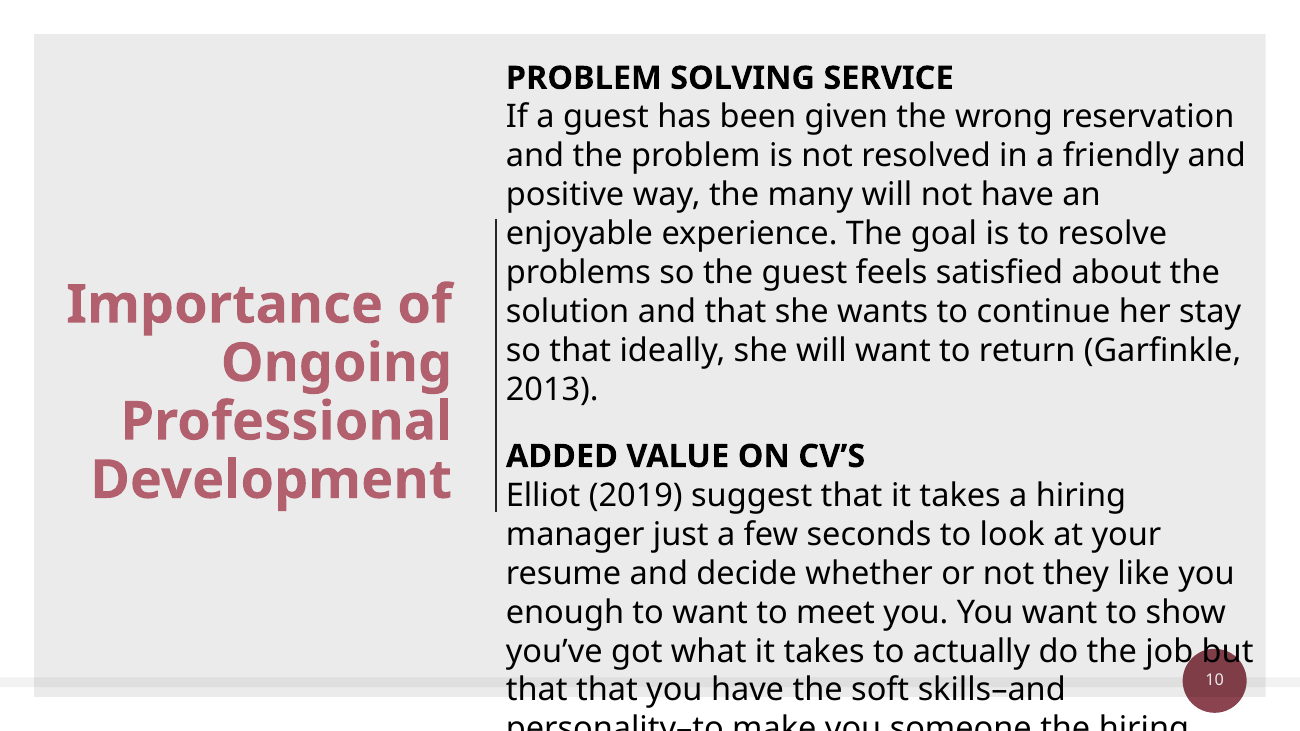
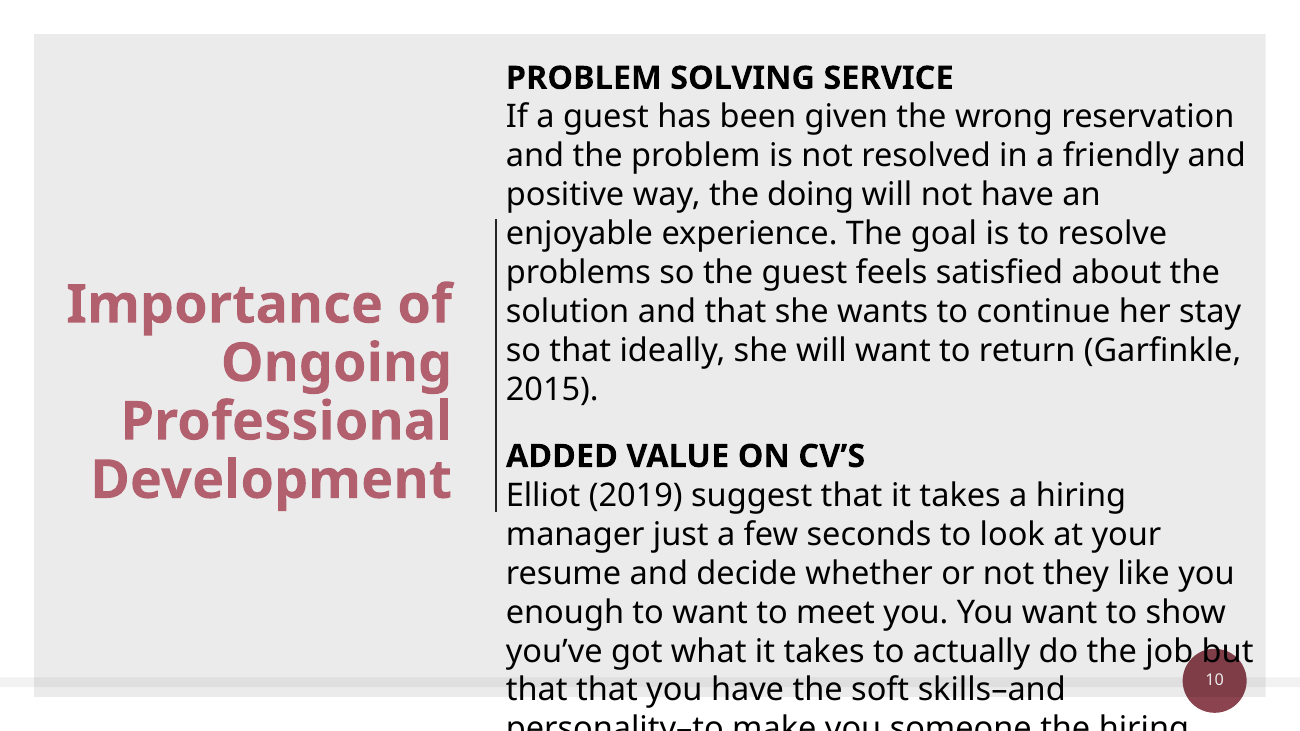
many: many -> doing
2013: 2013 -> 2015
